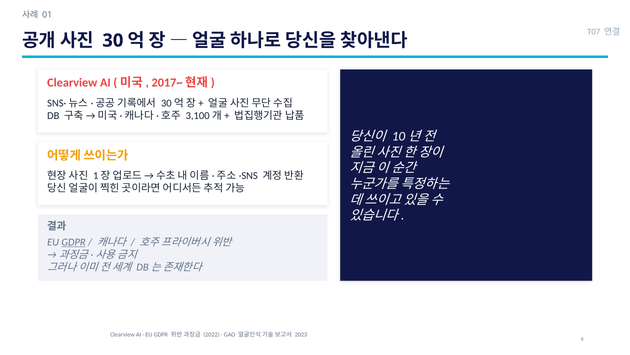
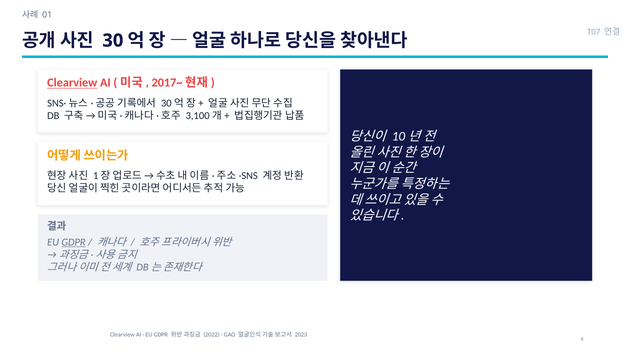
Clearview at (72, 83) underline: none -> present
